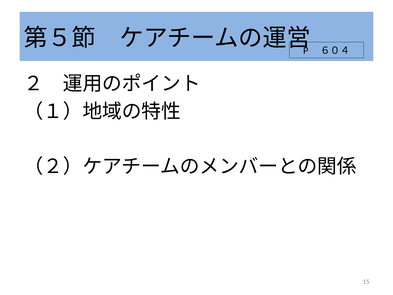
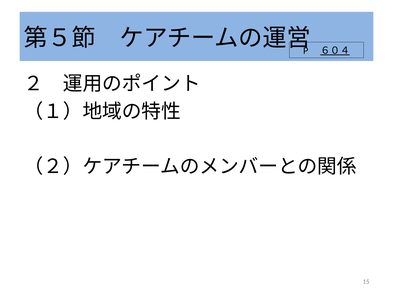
６０４ underline: none -> present
